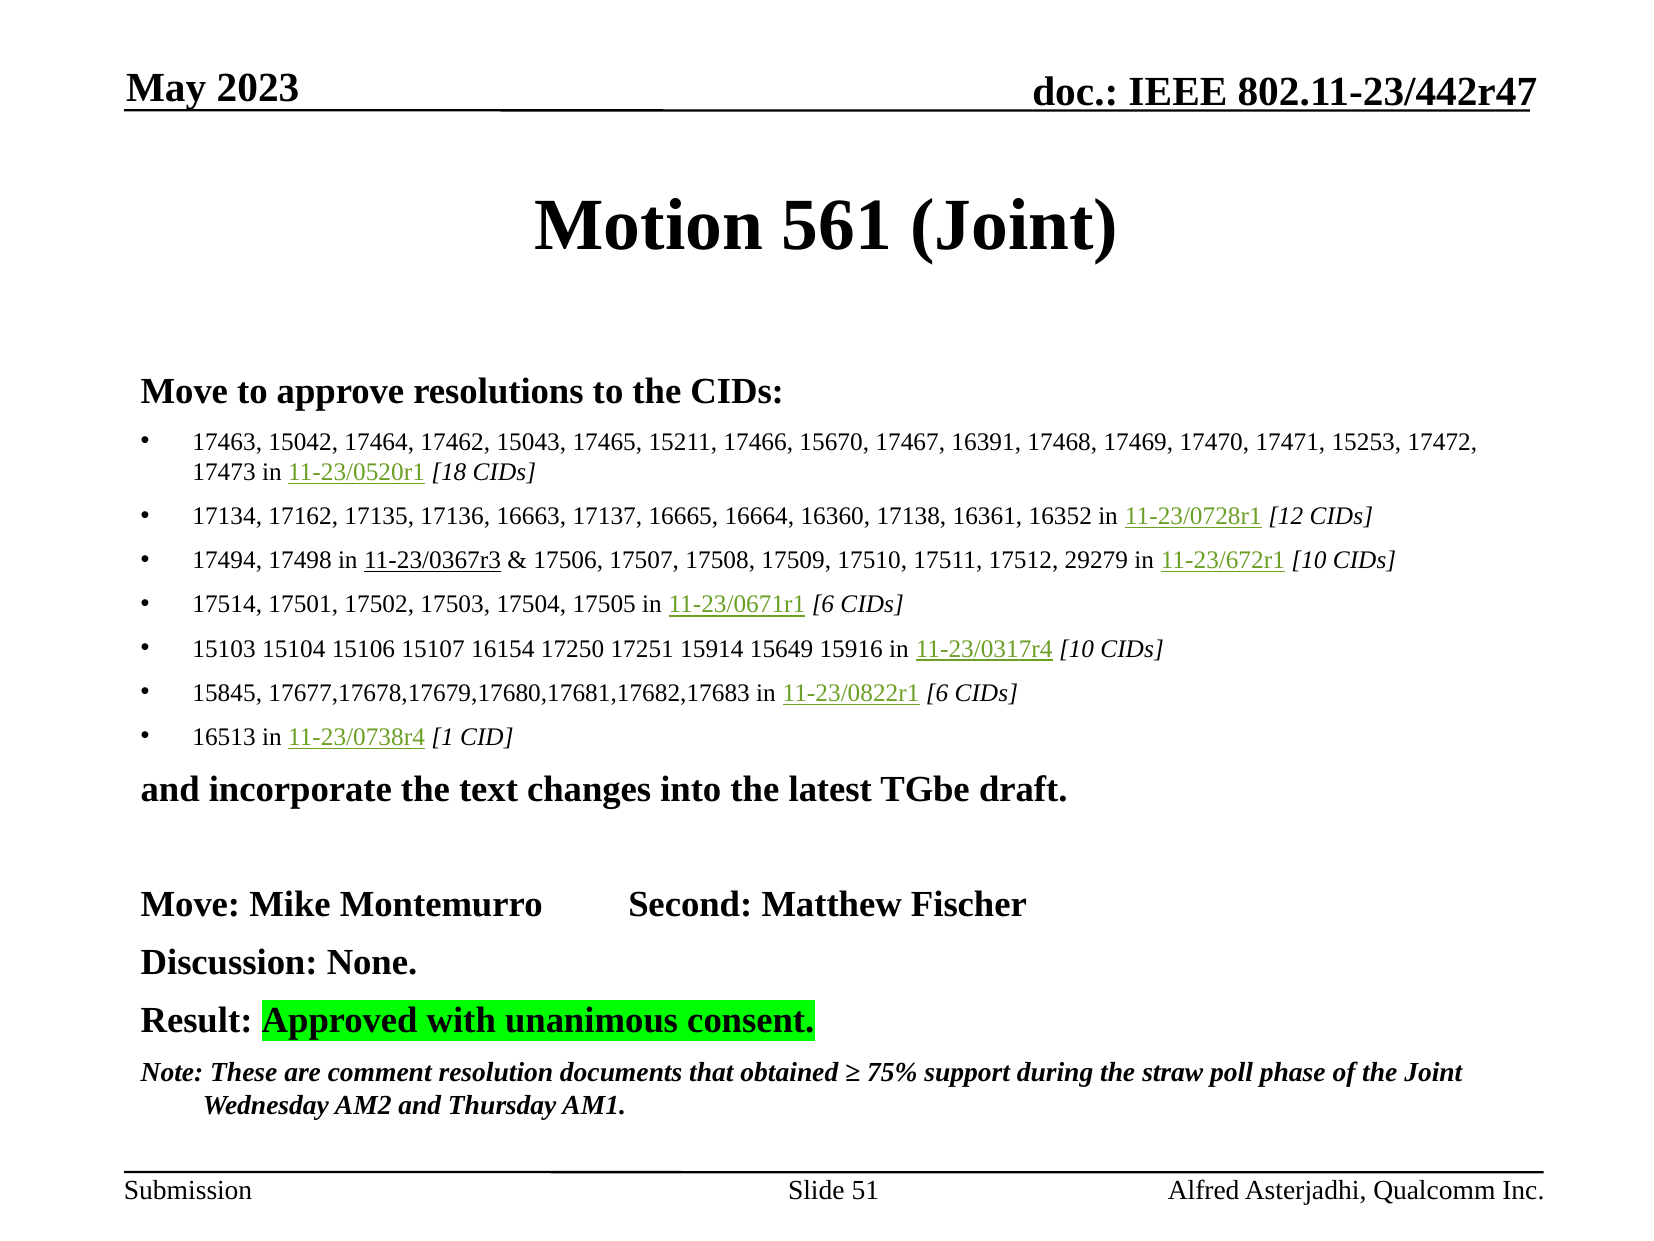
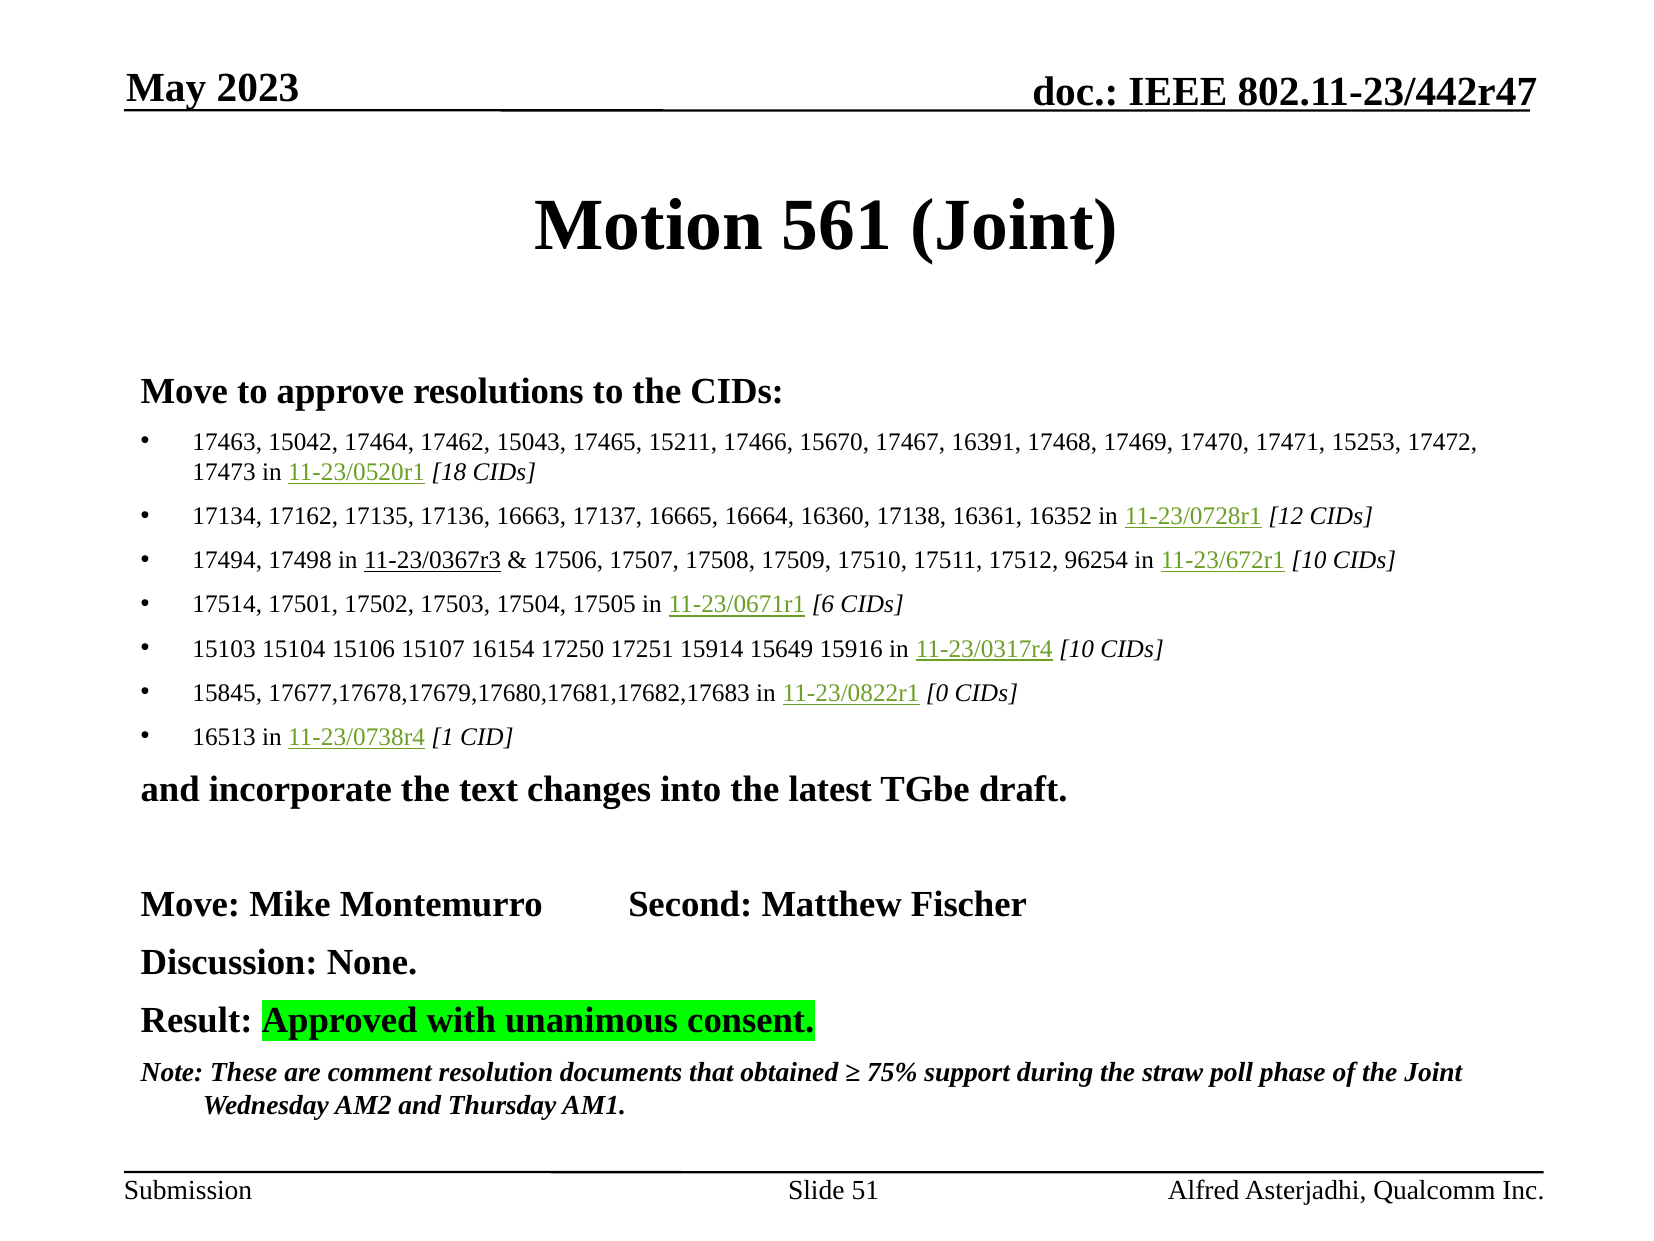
29279: 29279 -> 96254
11-23/0822r1 6: 6 -> 0
